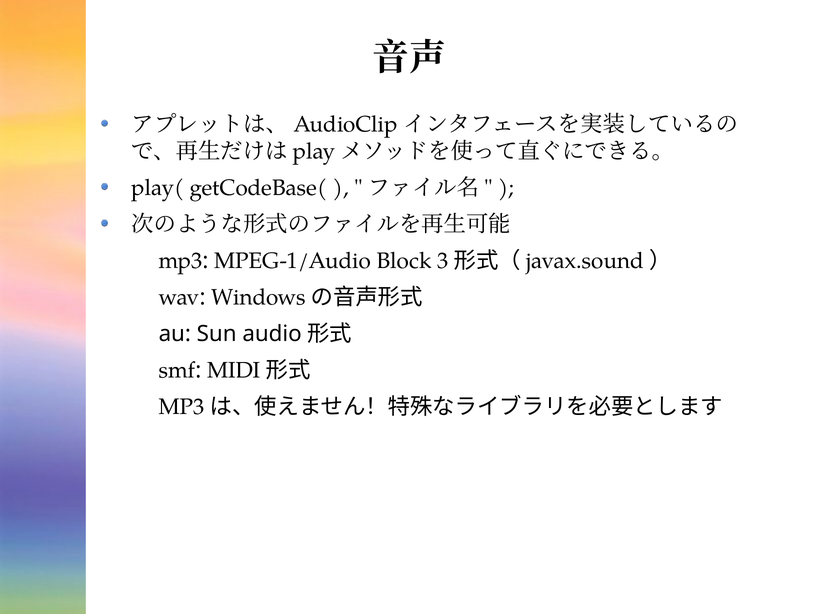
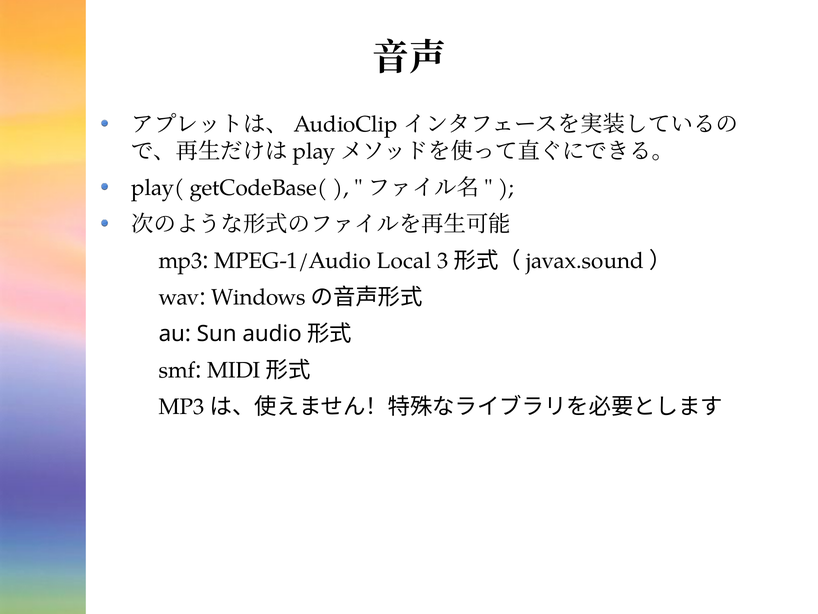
Block: Block -> Local
